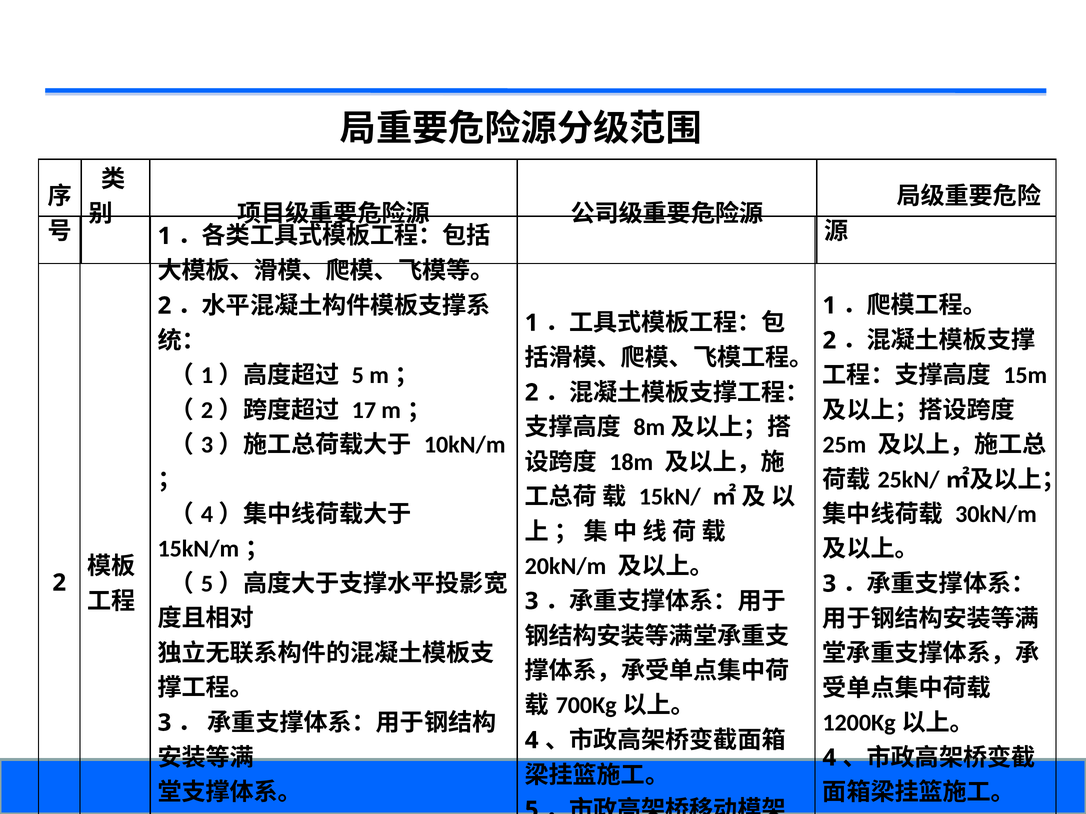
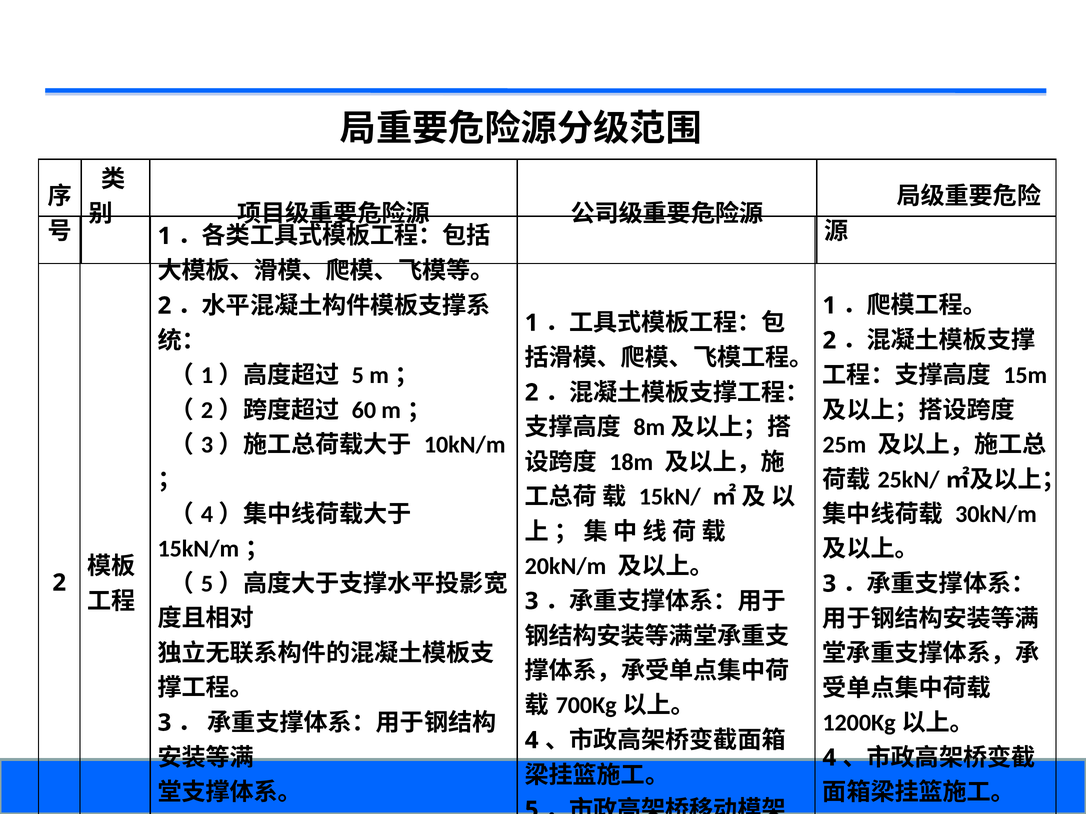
17: 17 -> 60
